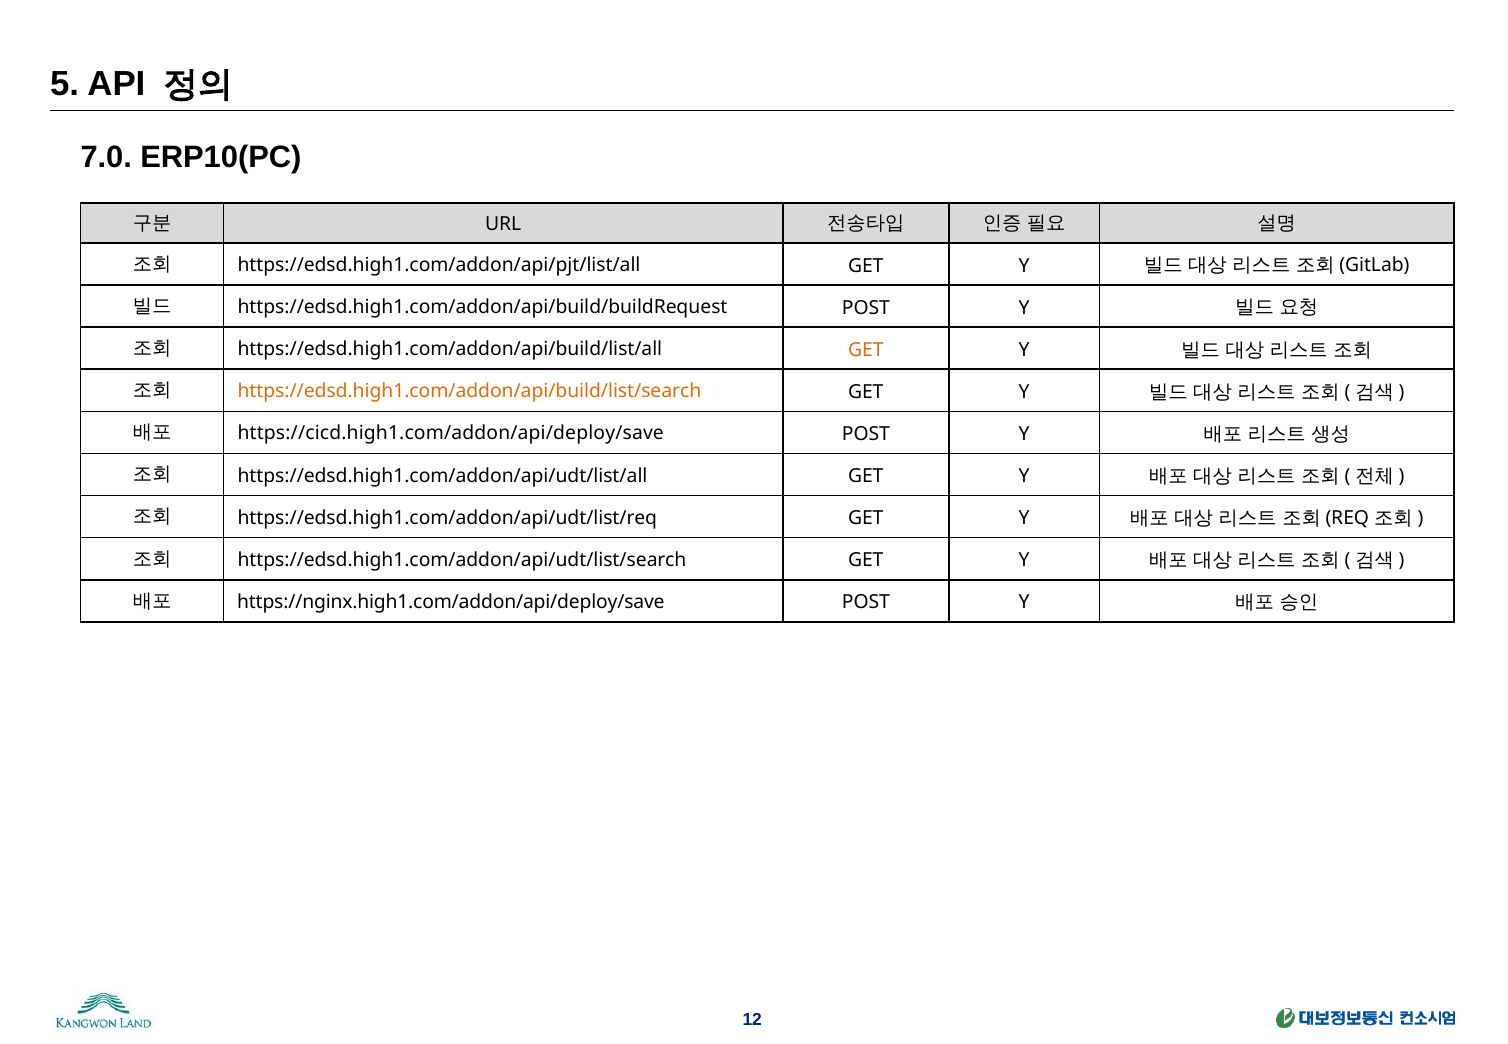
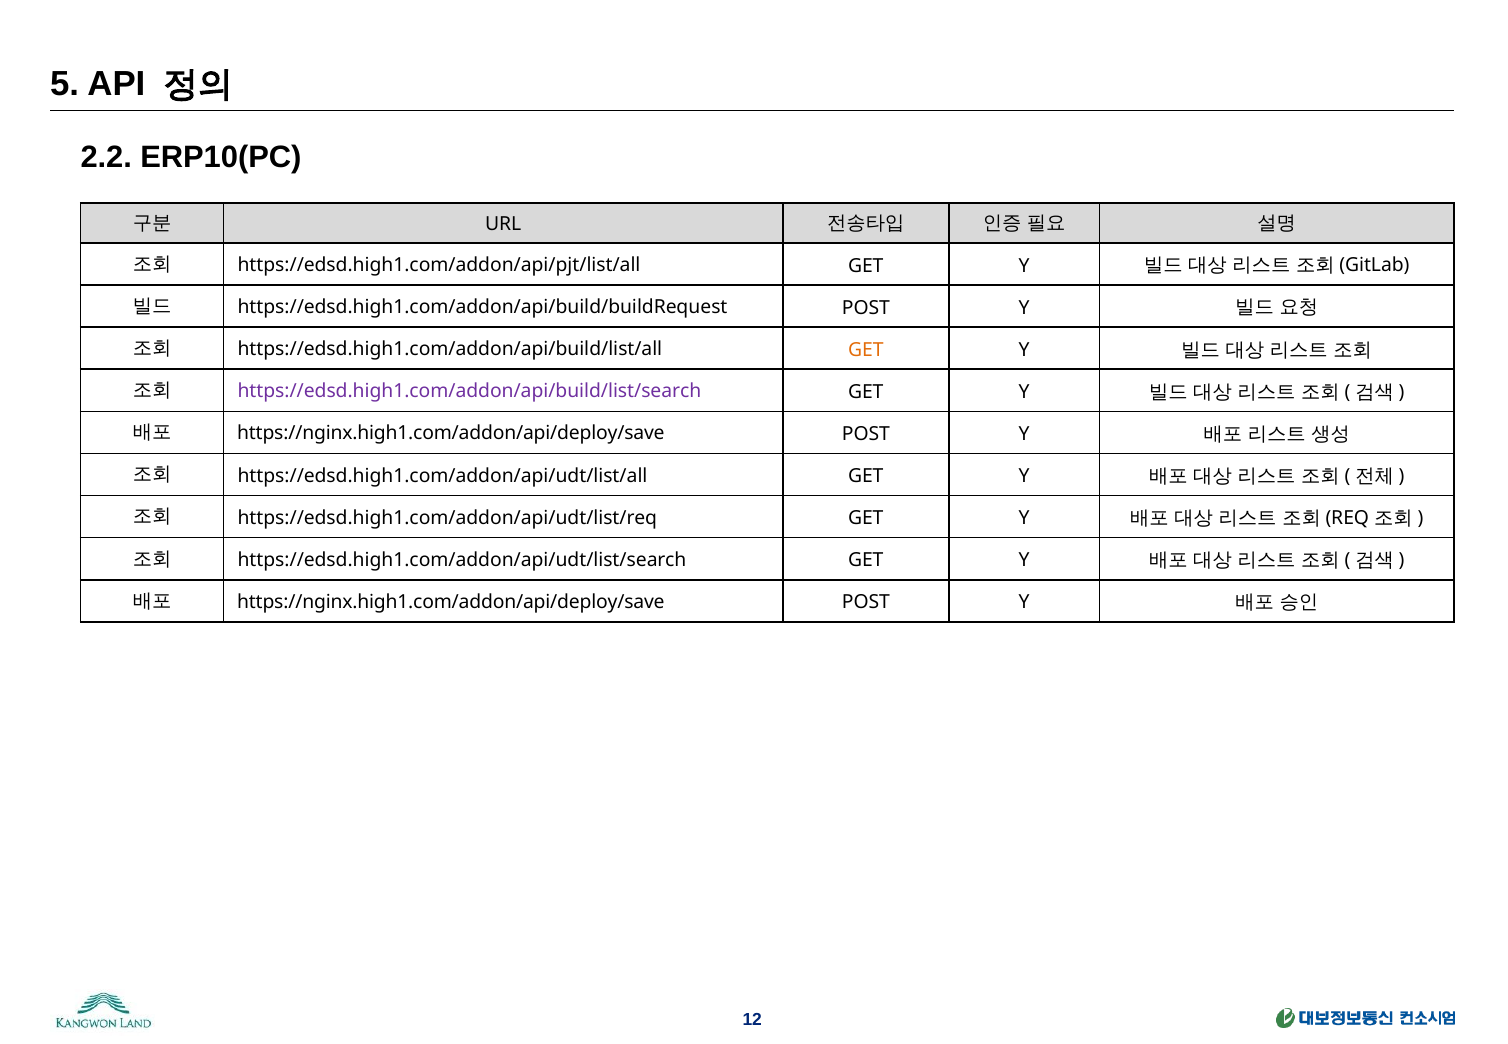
7.0: 7.0 -> 2.2
https://edsd.high1.com/addon/api/build/list/search colour: orange -> purple
https://cicd.high1.com/addon/api/deploy/save at (451, 434): https://cicd.high1.com/addon/api/deploy/save -> https://nginx.high1.com/addon/api/deploy/save
